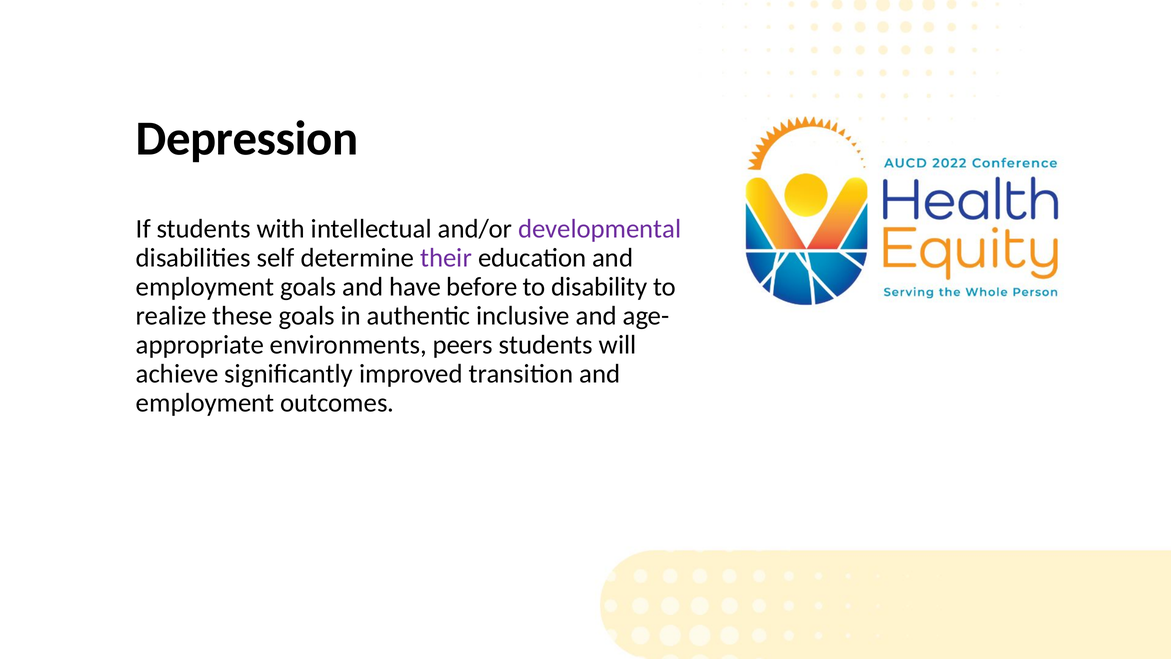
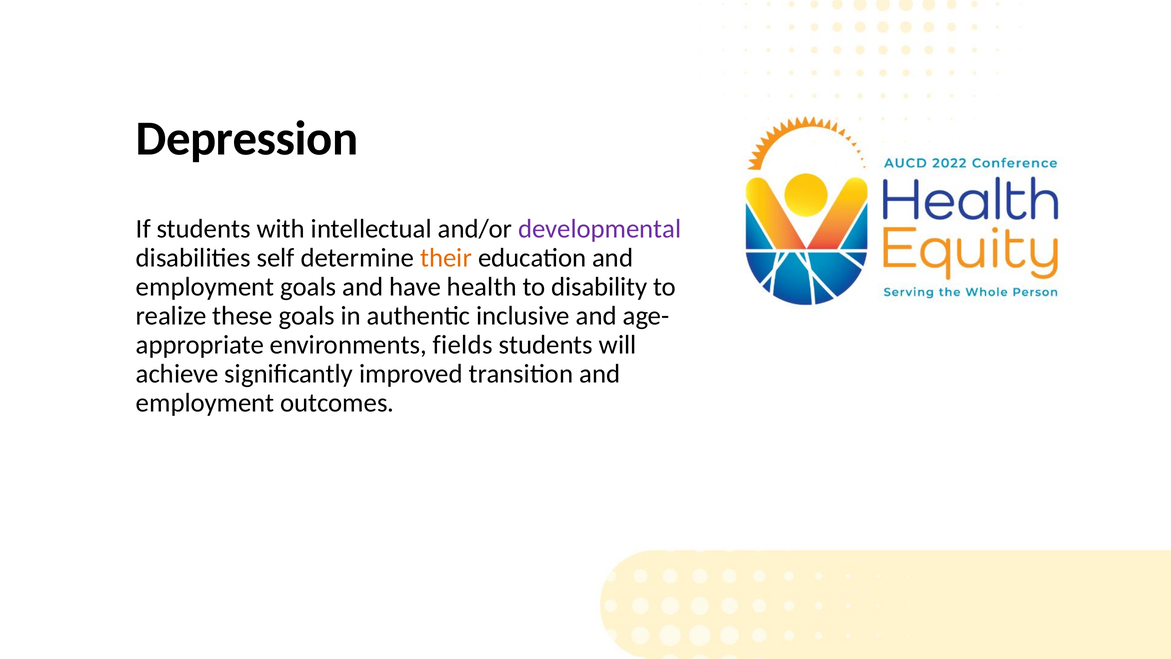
their colour: purple -> orange
before: before -> health
peers: peers -> fields
